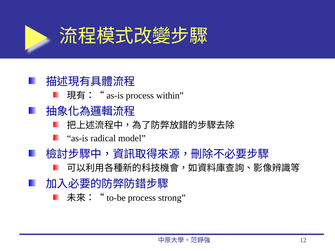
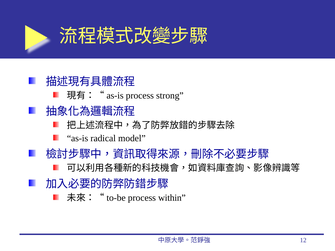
within: within -> strong
strong: strong -> within
